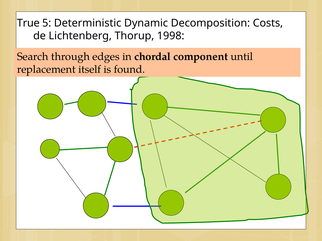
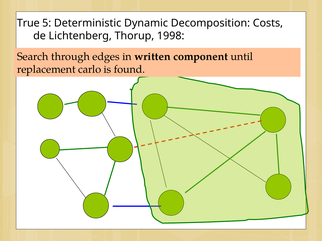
chordal: chordal -> written
itself: itself -> carlo
